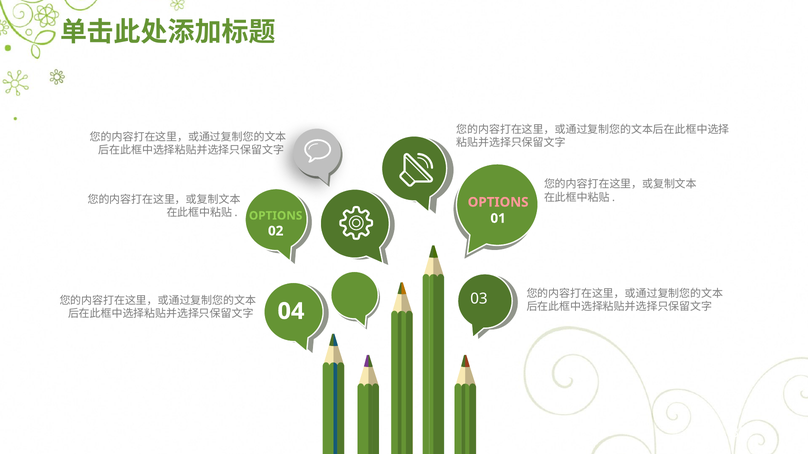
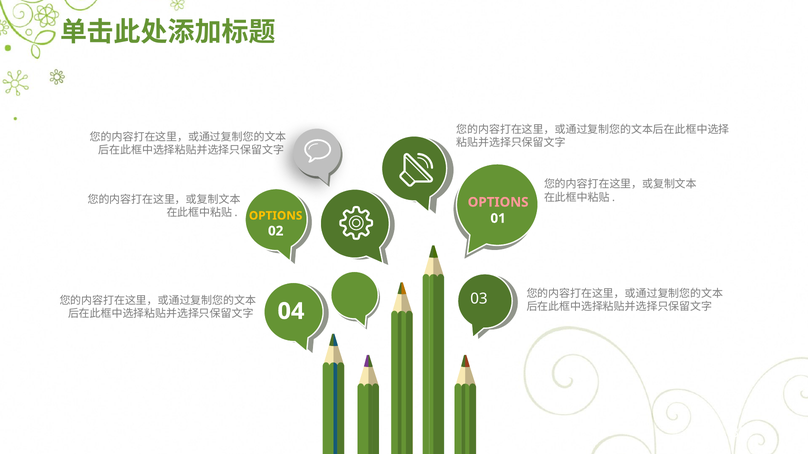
OPTIONS at (276, 216) colour: light green -> yellow
